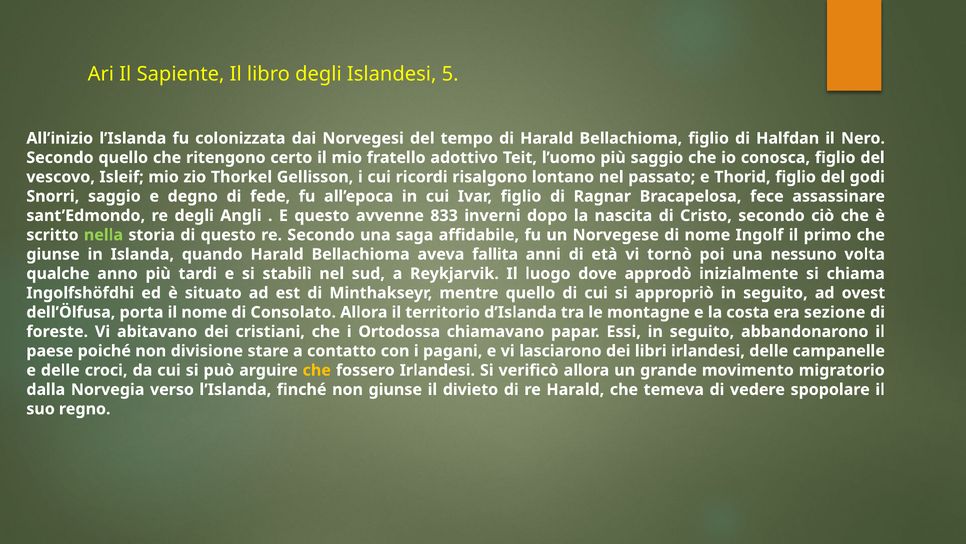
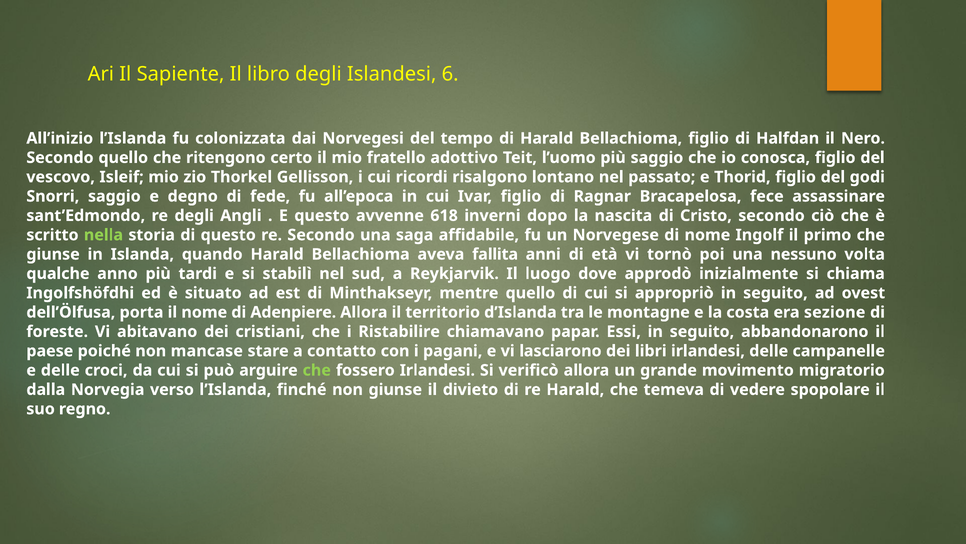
5: 5 -> 6
833: 833 -> 618
Consolato: Consolato -> Adenpiere
Ortodossa: Ortodossa -> Ristabilire
divisione: divisione -> mancase
che at (317, 370) colour: yellow -> light green
